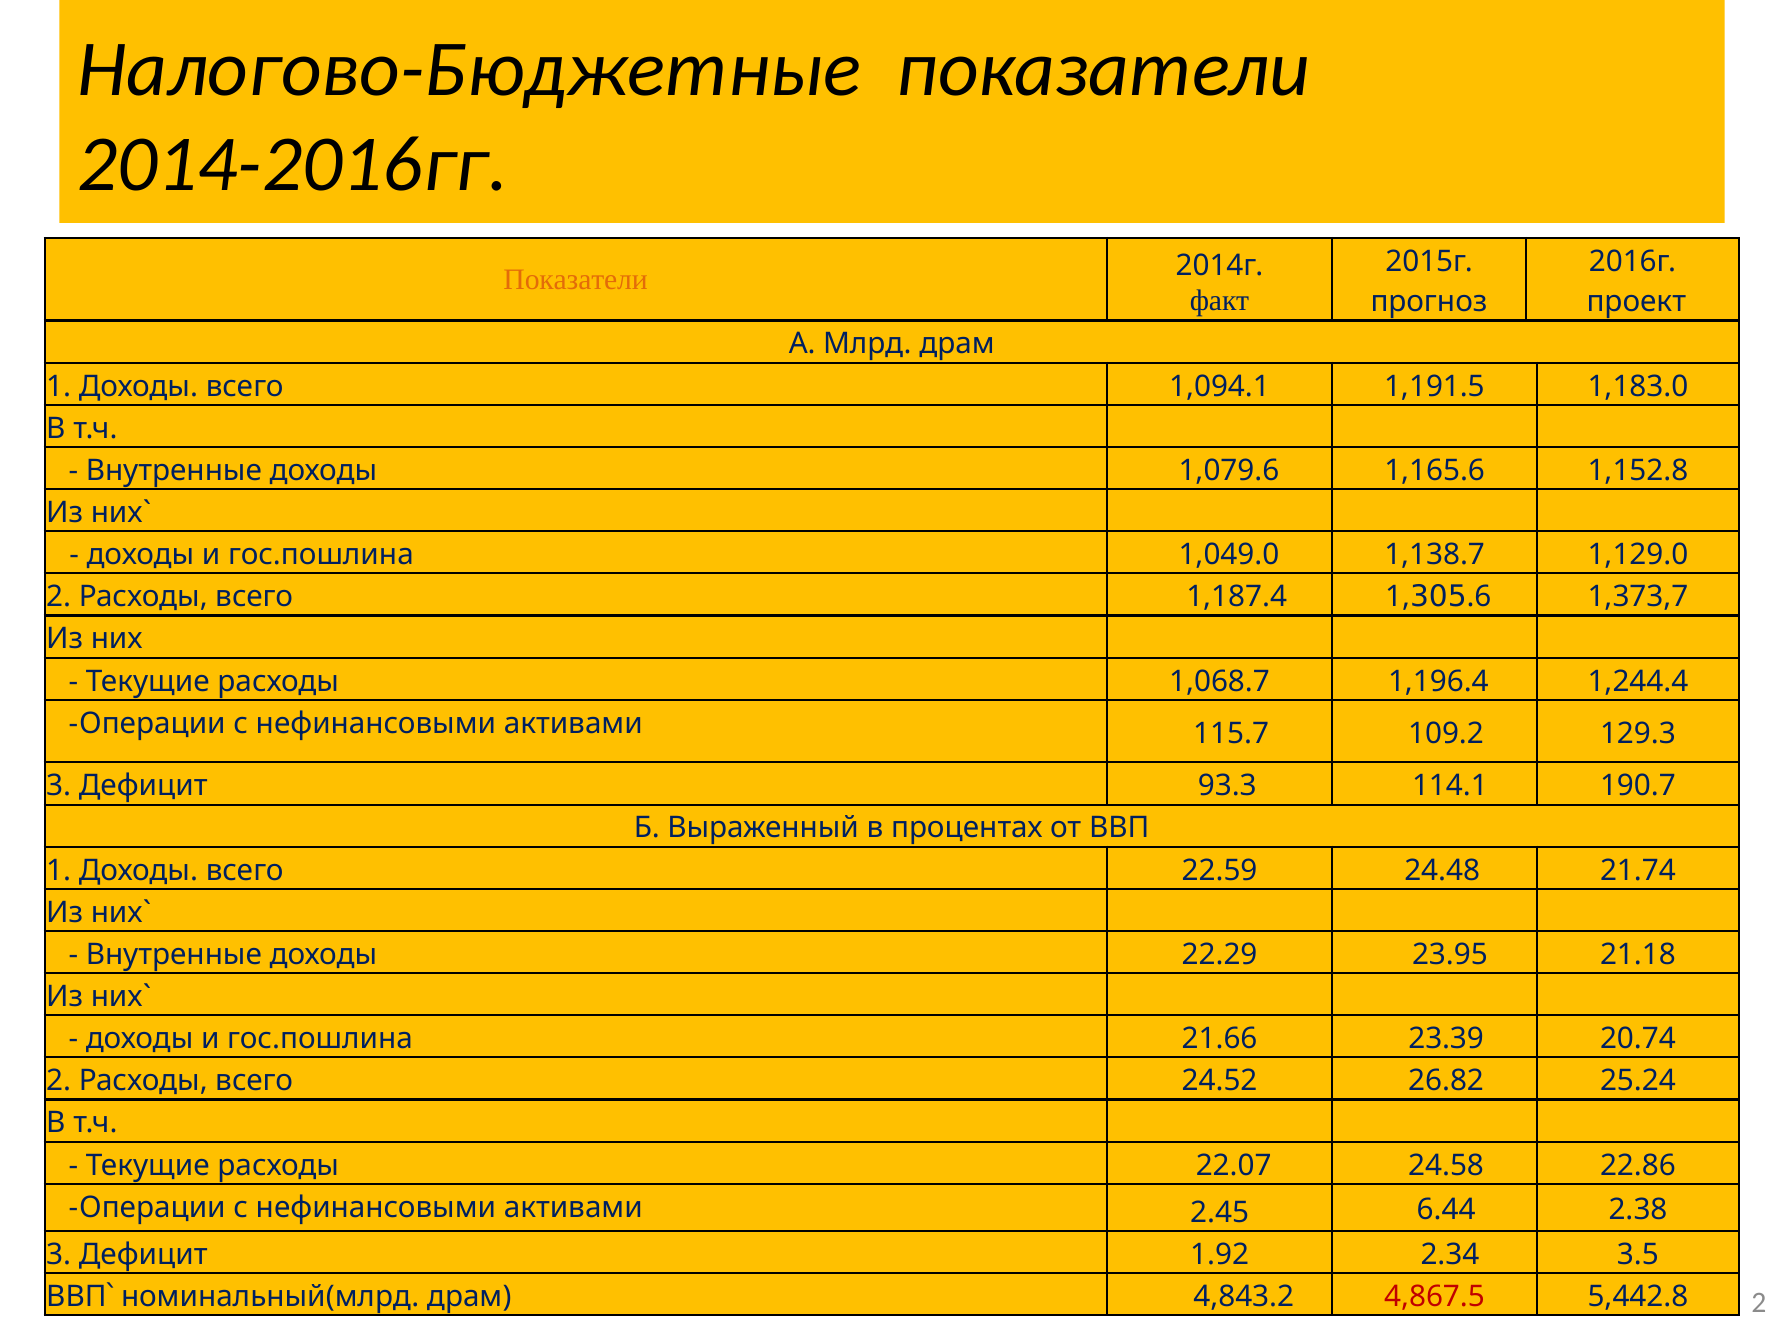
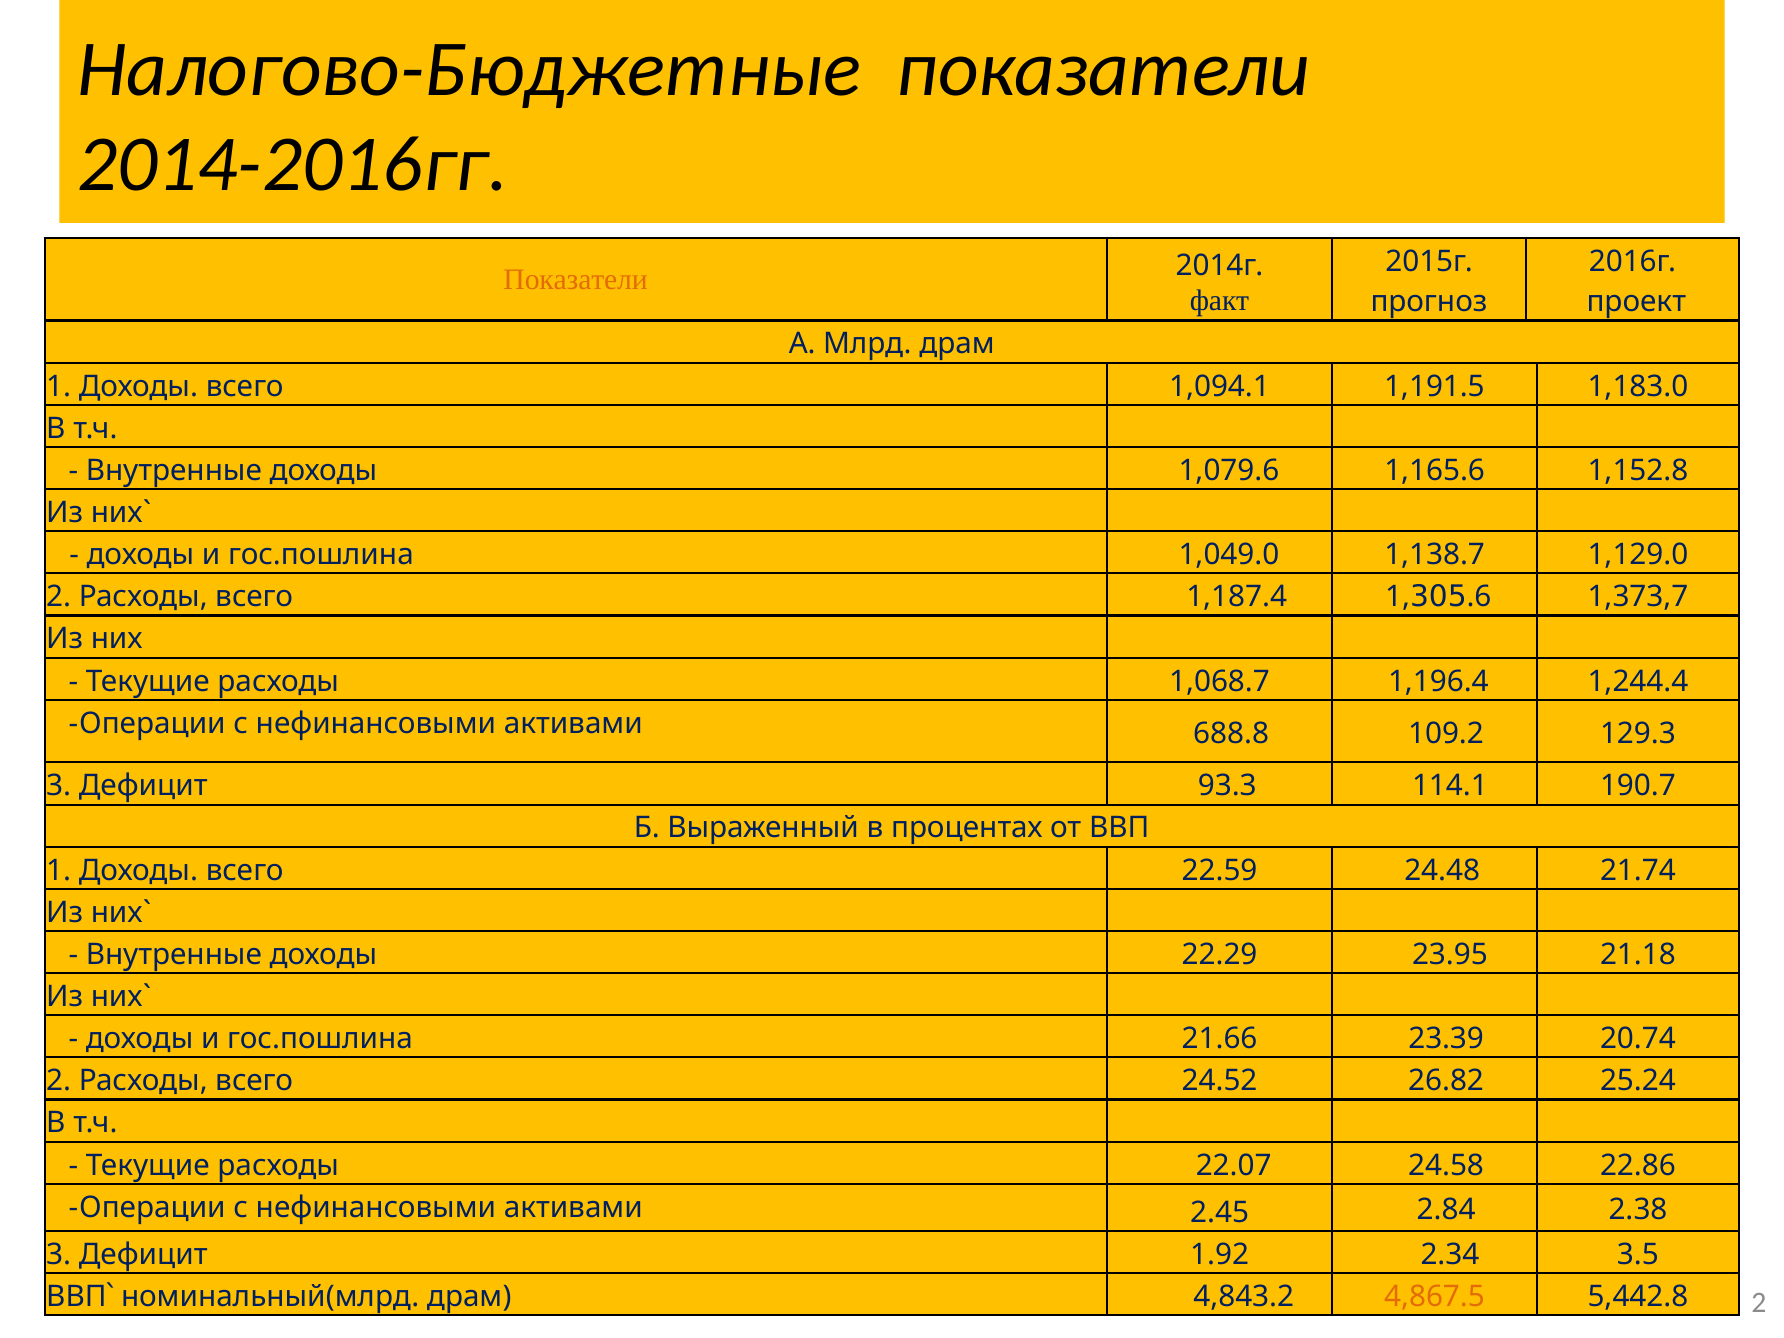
115.7: 115.7 -> 688.8
6.44: 6.44 -> 2.84
4,867.5 colour: red -> orange
